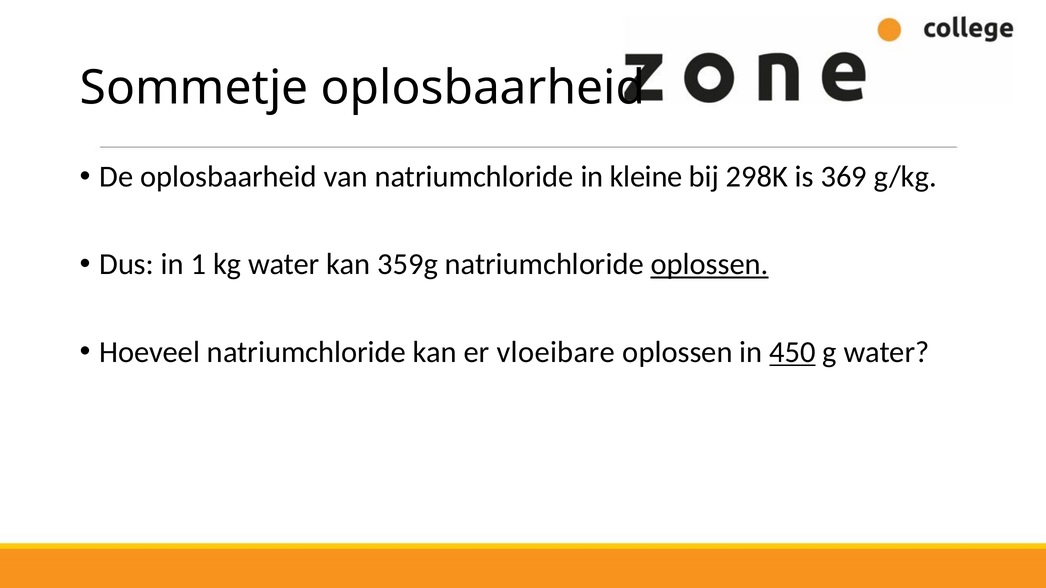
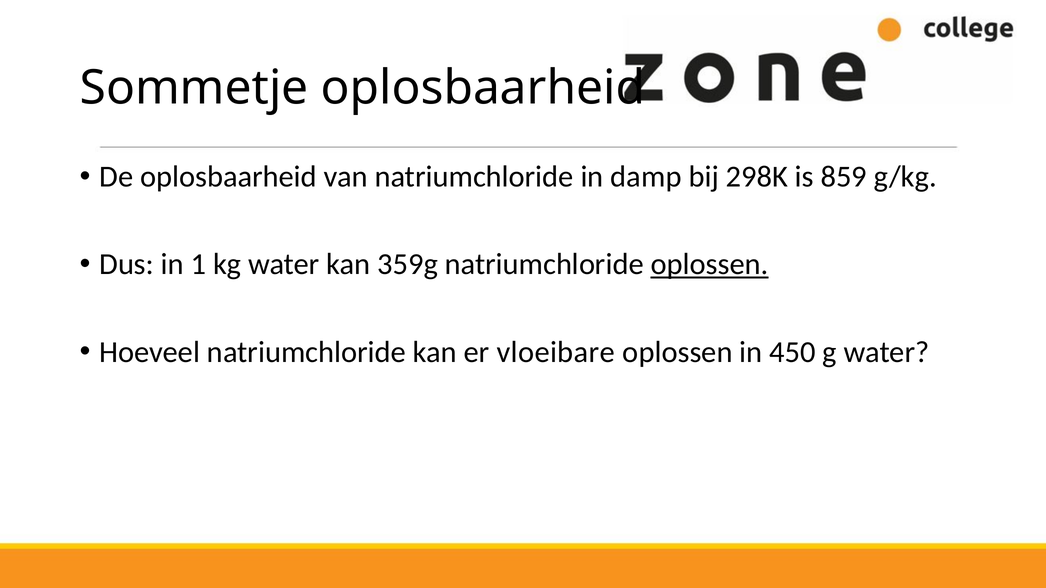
kleine: kleine -> damp
369: 369 -> 859
450 underline: present -> none
